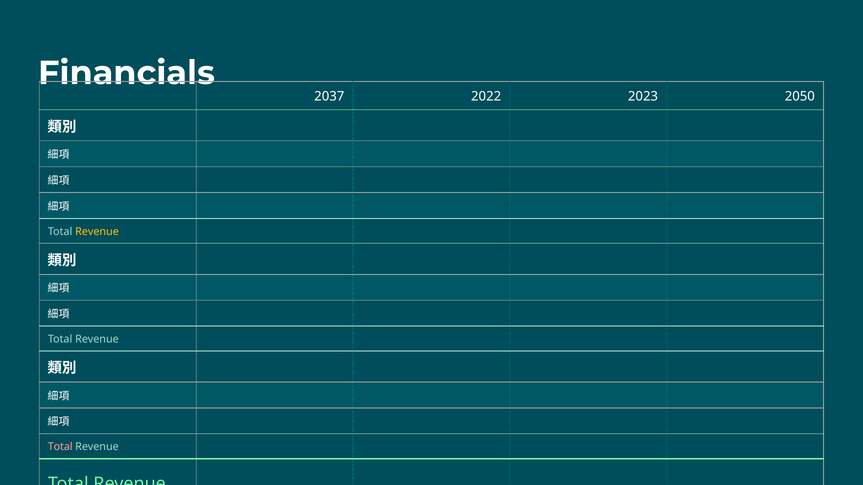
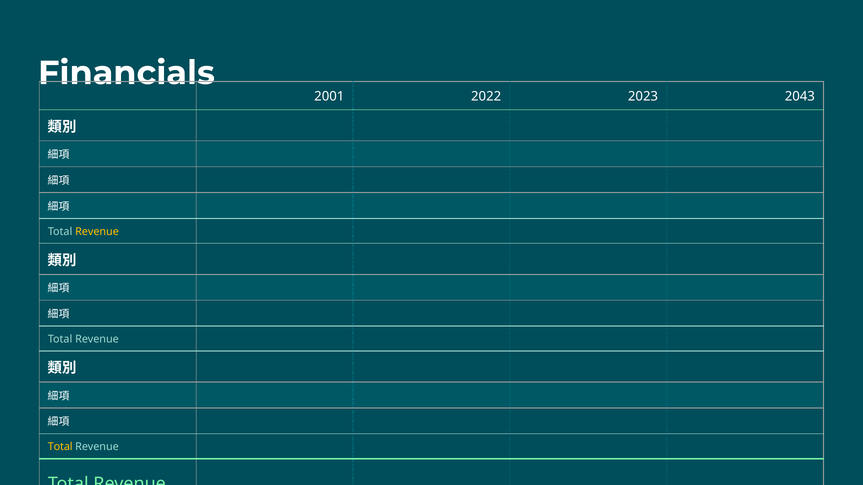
2037: 2037 -> 2001
2050: 2050 -> 2043
Total at (60, 447) colour: pink -> yellow
